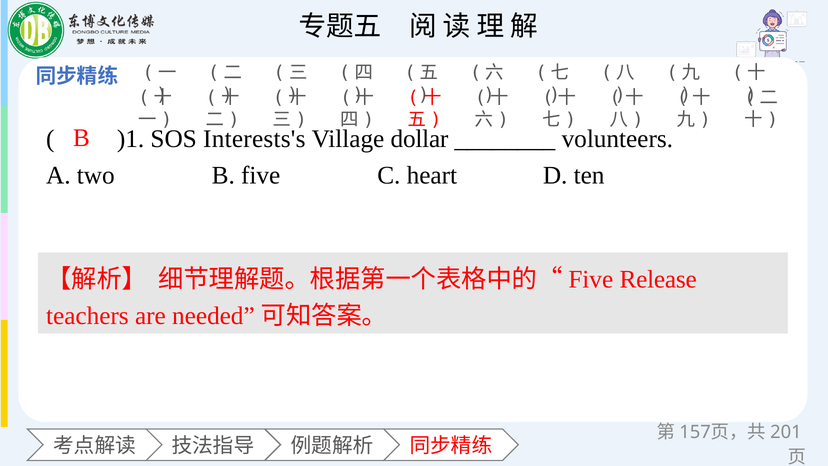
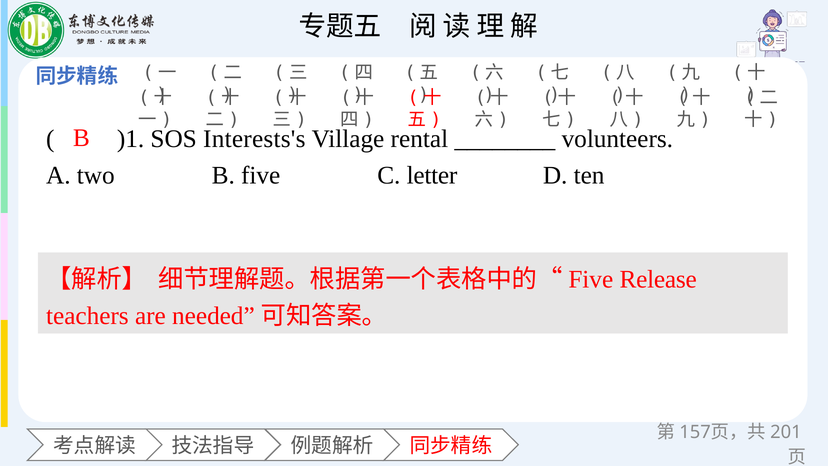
dollar: dollar -> rental
heart: heart -> letter
